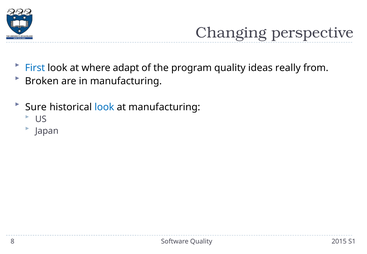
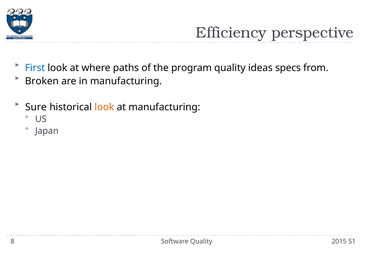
Changing: Changing -> Efficiency
adapt: adapt -> paths
really: really -> specs
look at (104, 107) colour: blue -> orange
